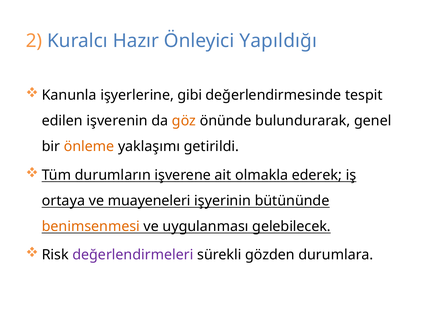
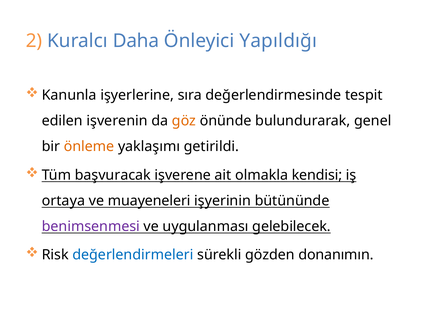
Hazır: Hazır -> Daha
gibi: gibi -> sıra
durumların: durumların -> başvuracak
ederek: ederek -> kendisi
benimsenmesi colour: orange -> purple
değerlendirmeleri colour: purple -> blue
durumlara: durumlara -> donanımın
